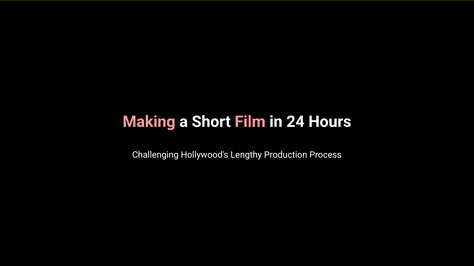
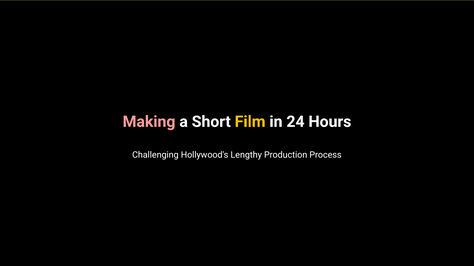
Film colour: pink -> yellow
